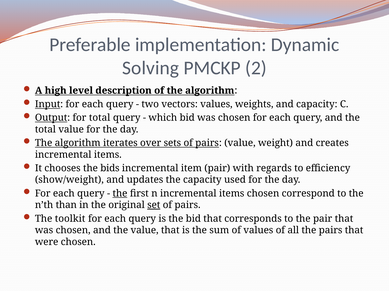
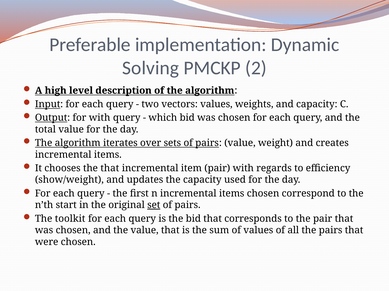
for total: total -> with
the bids: bids -> that
the at (120, 194) underline: present -> none
than: than -> start
